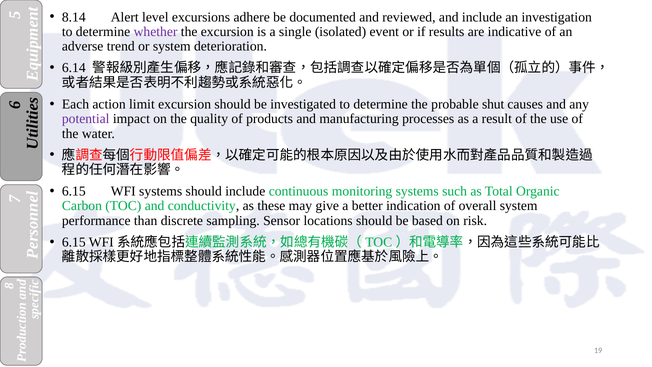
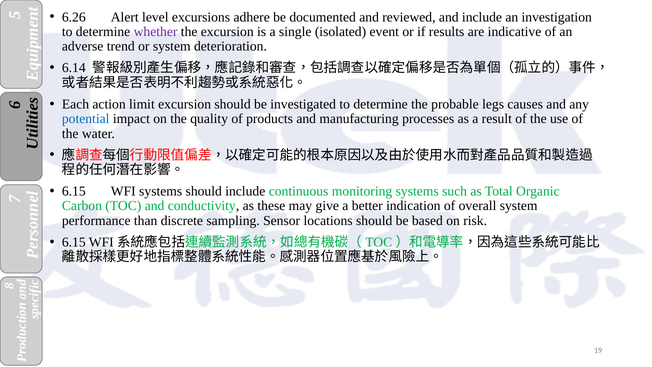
8.14: 8.14 -> 6.26
shut: shut -> legs
potential colour: purple -> blue
